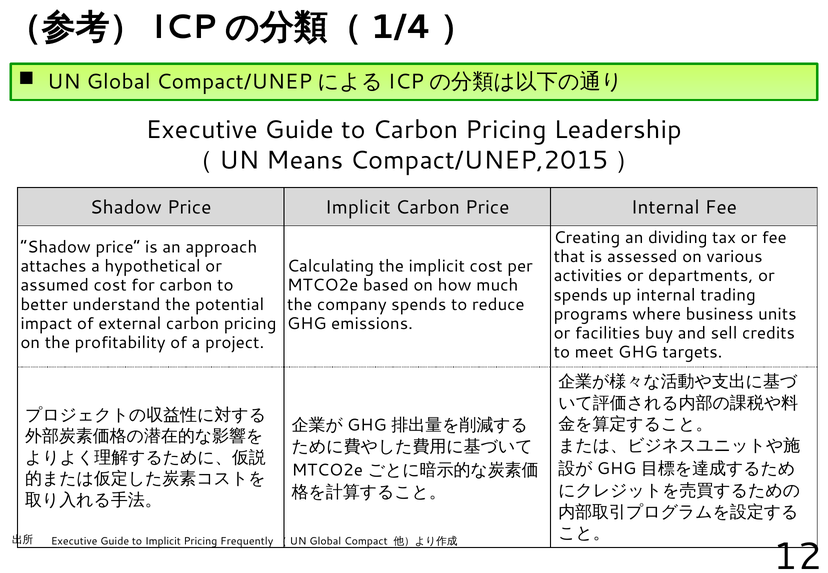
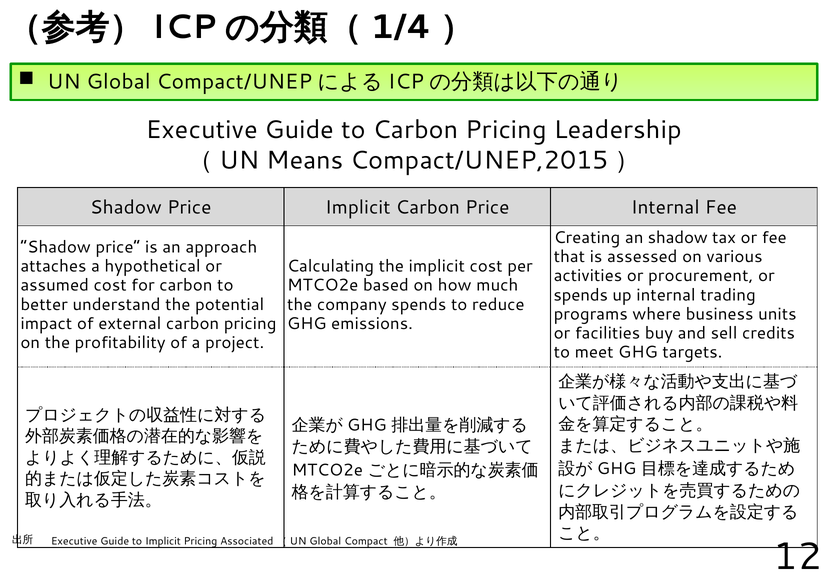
an dividing: dividing -> shadow
departments: departments -> procurement
Frequently: Frequently -> Associated
